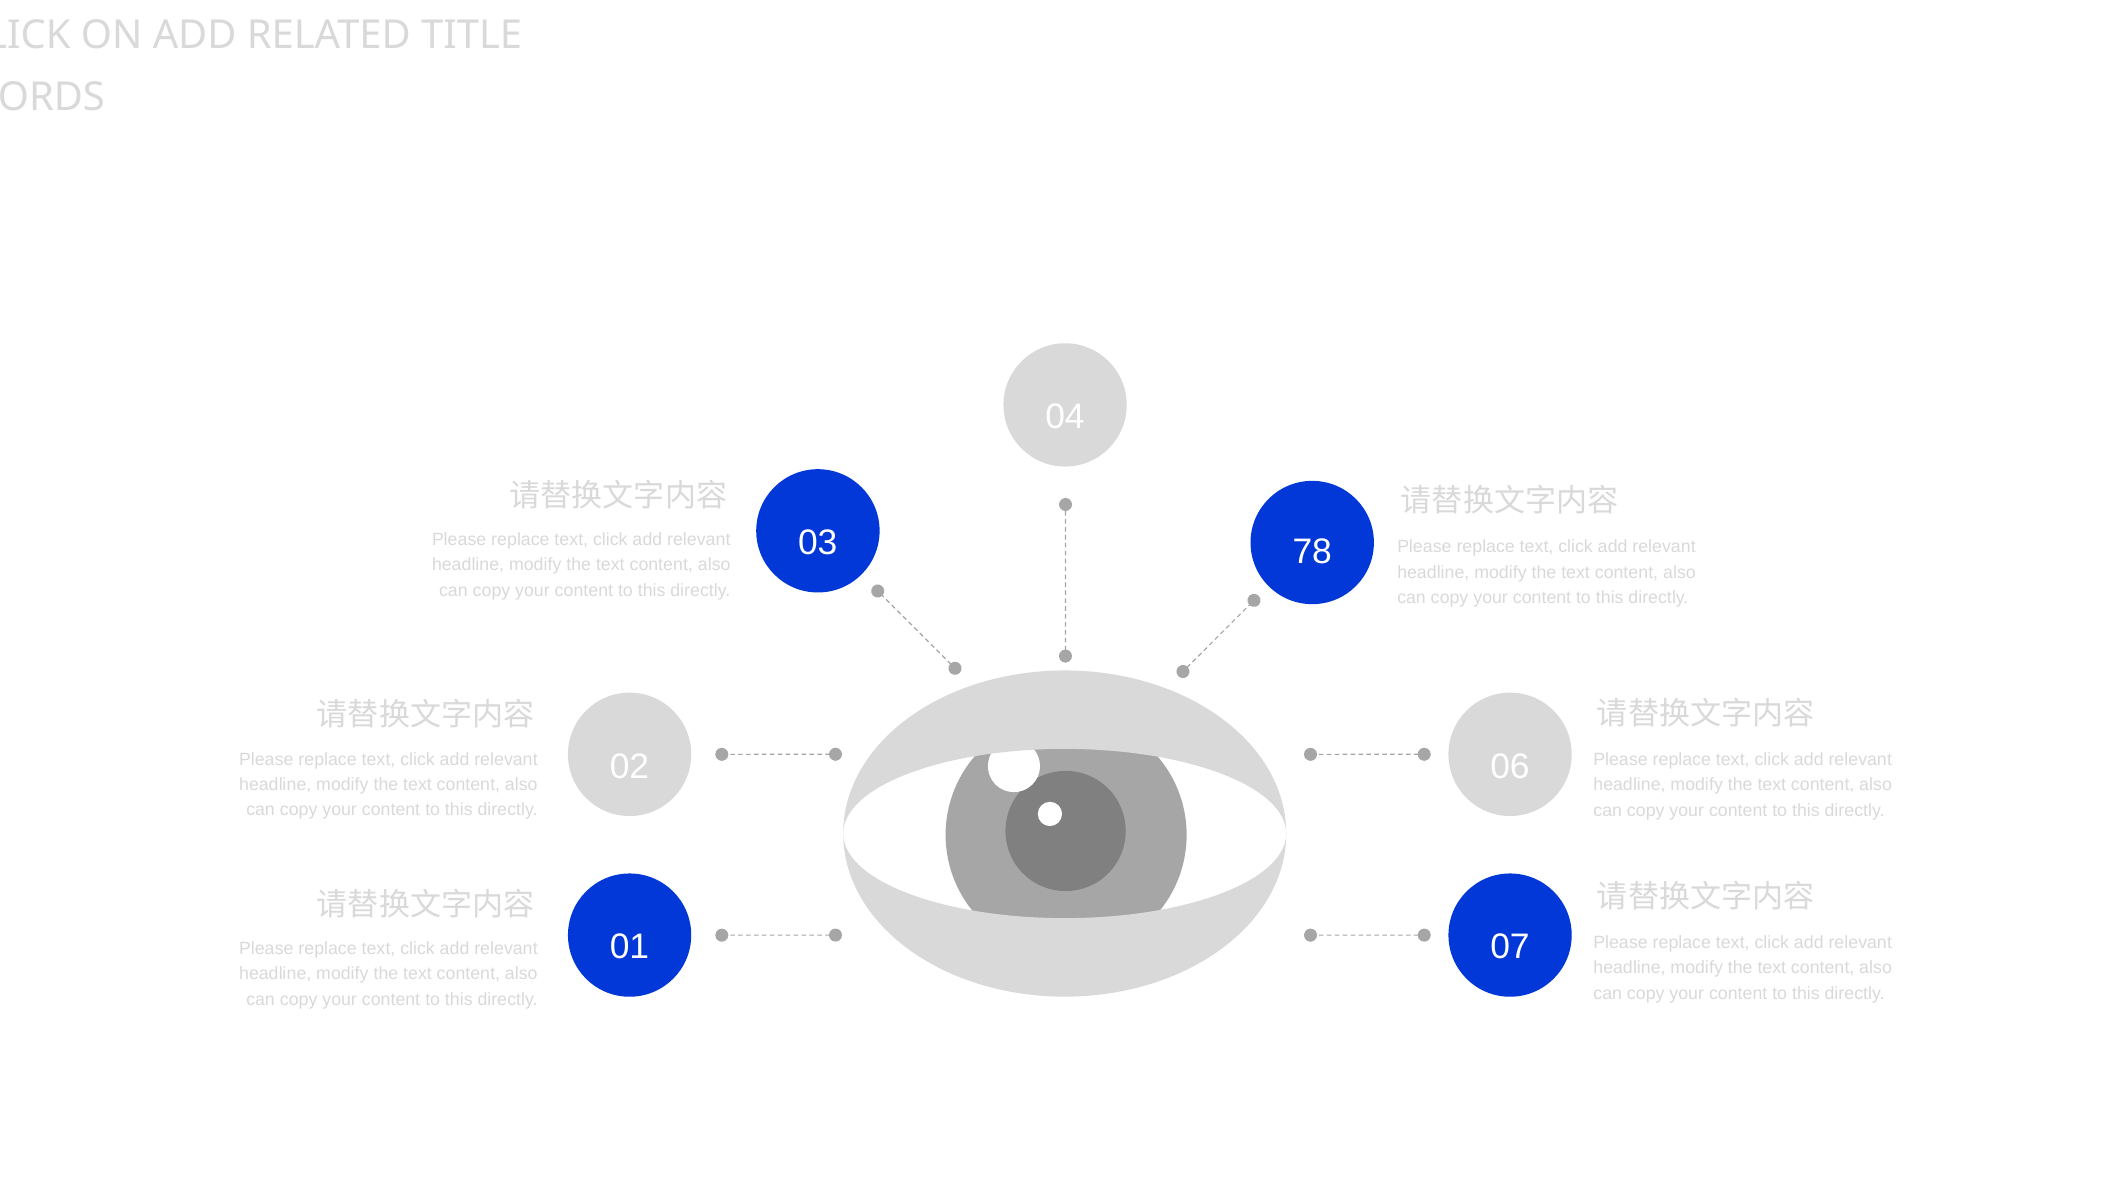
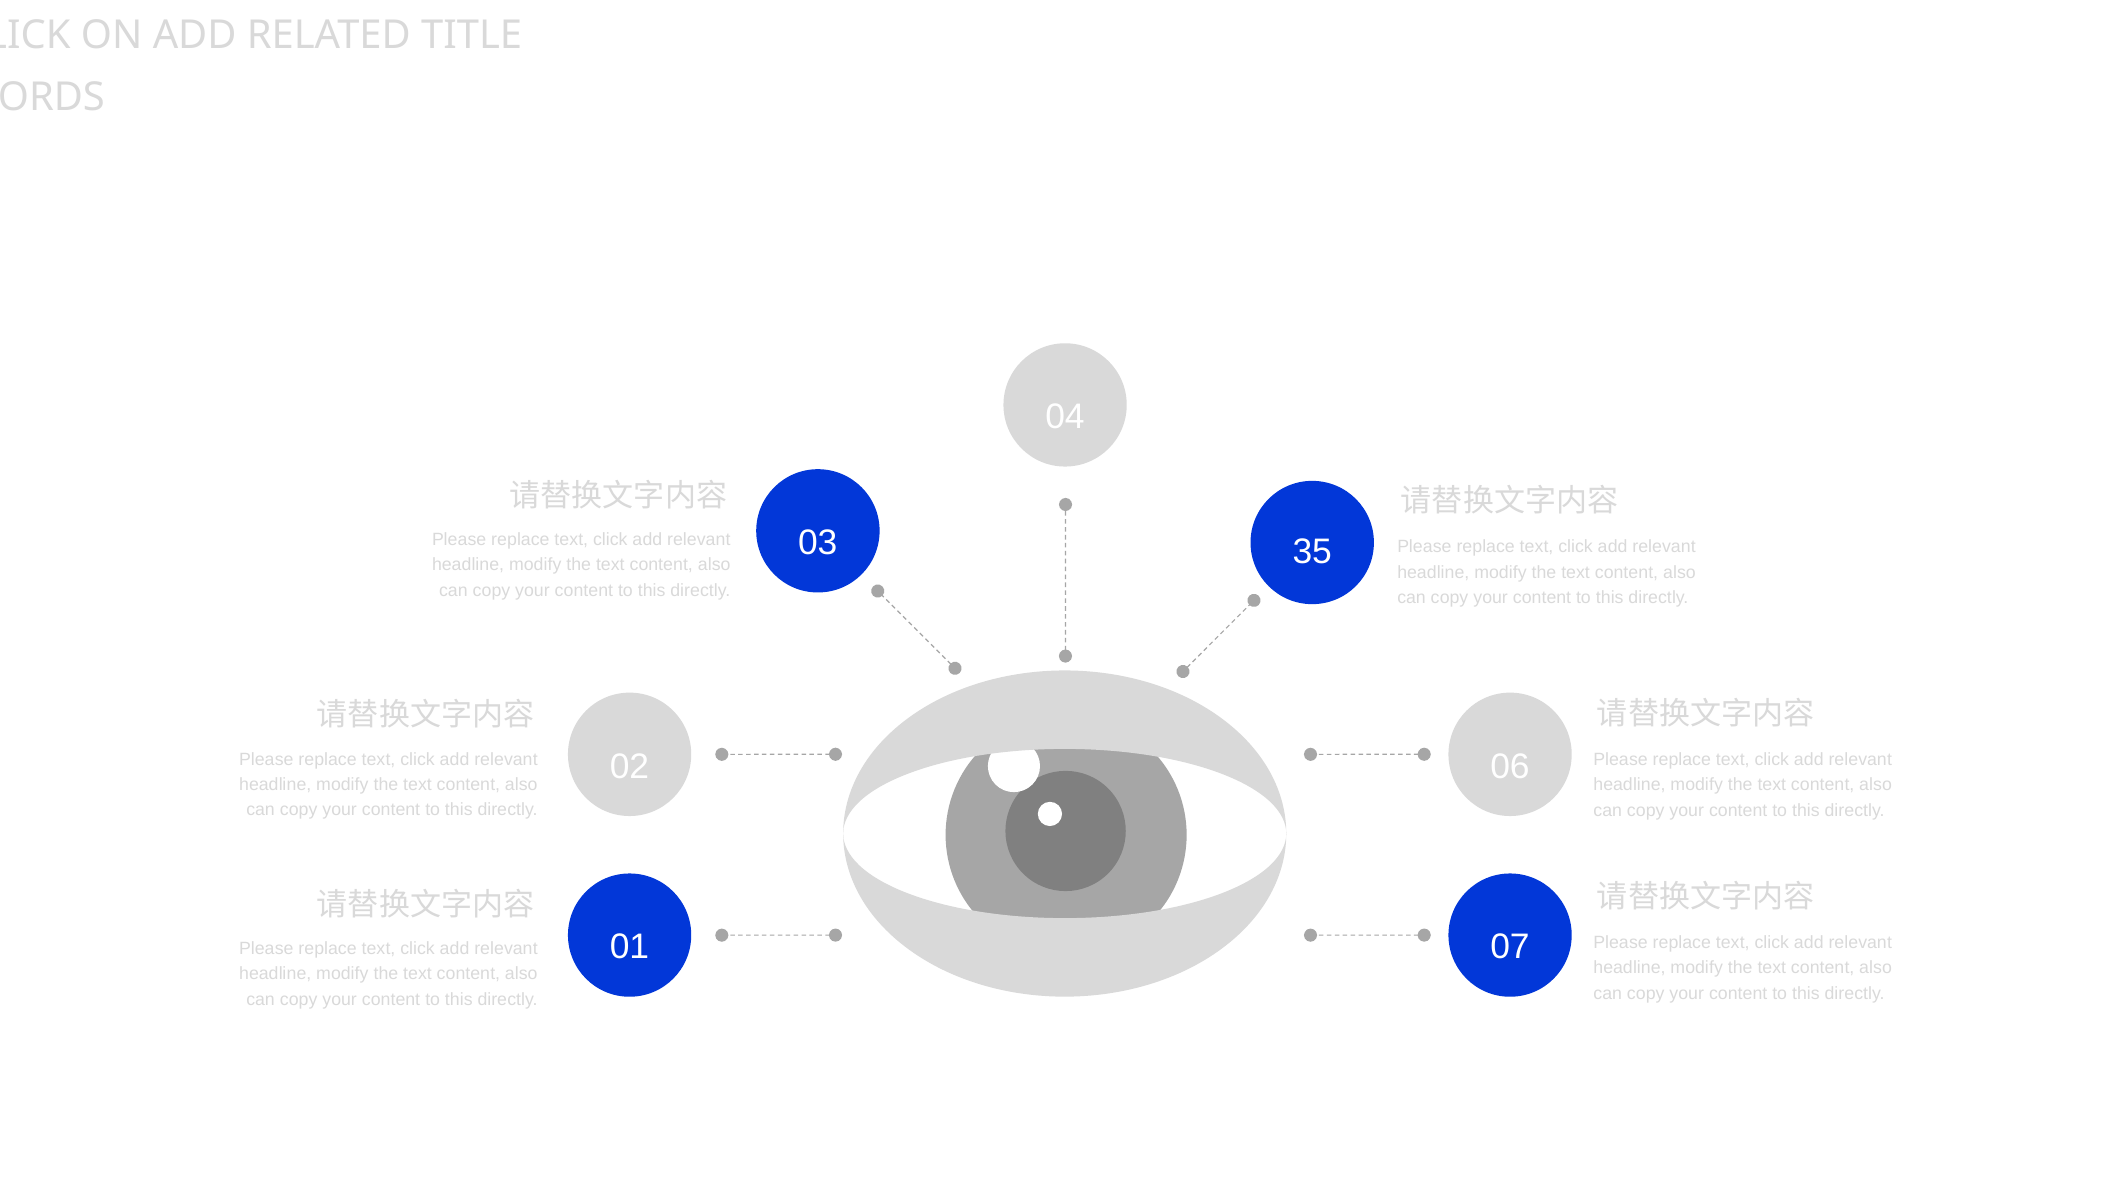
78: 78 -> 35
